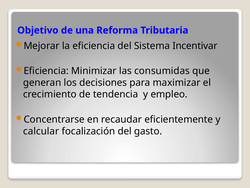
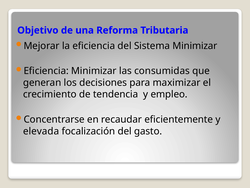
Sistema Incentivar: Incentivar -> Minimizar
calcular: calcular -> elevada
